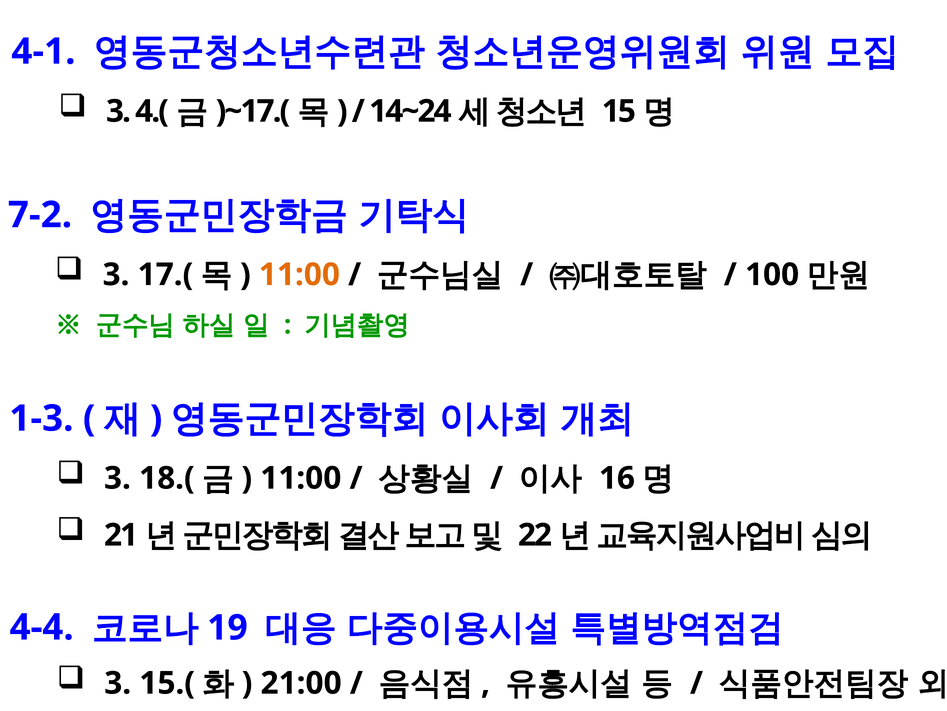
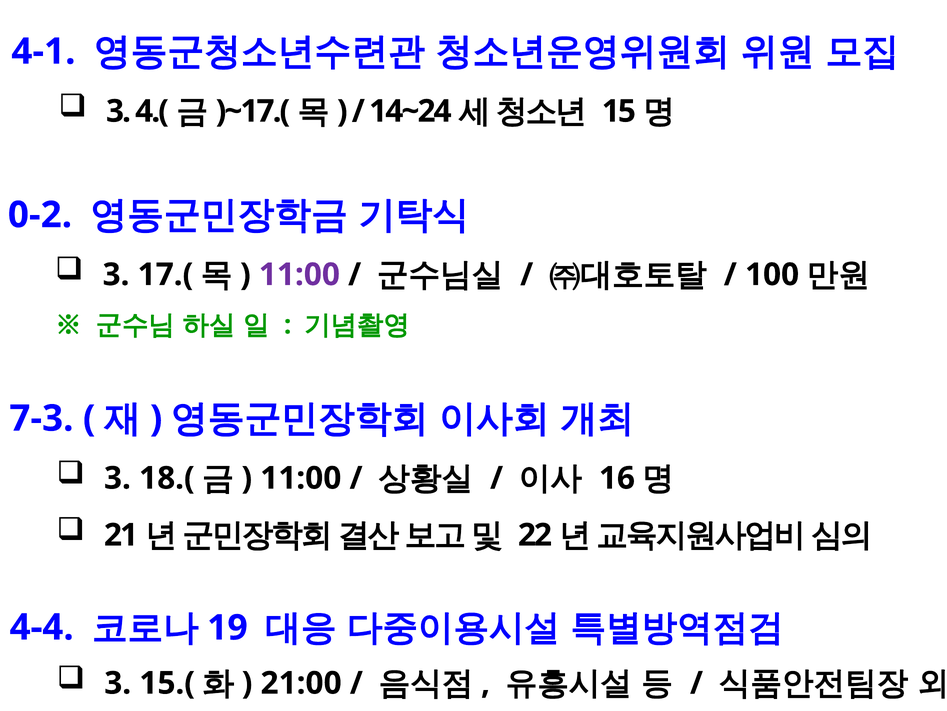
7-2: 7-2 -> 0-2
11:00 at (299, 274) colour: orange -> purple
1-3: 1-3 -> 7-3
